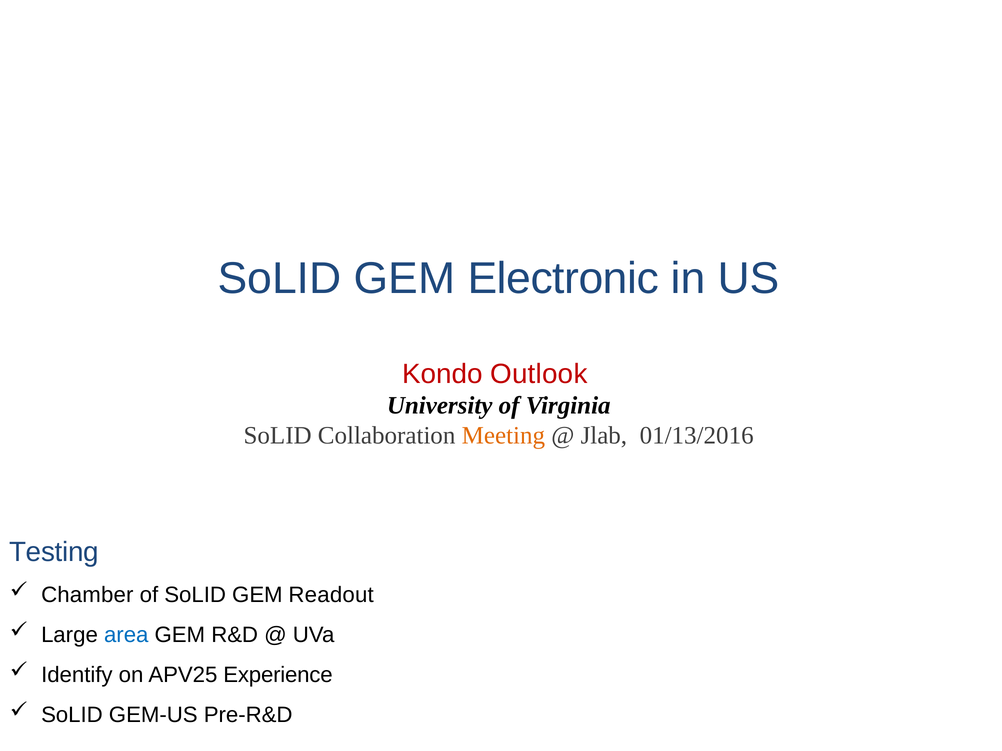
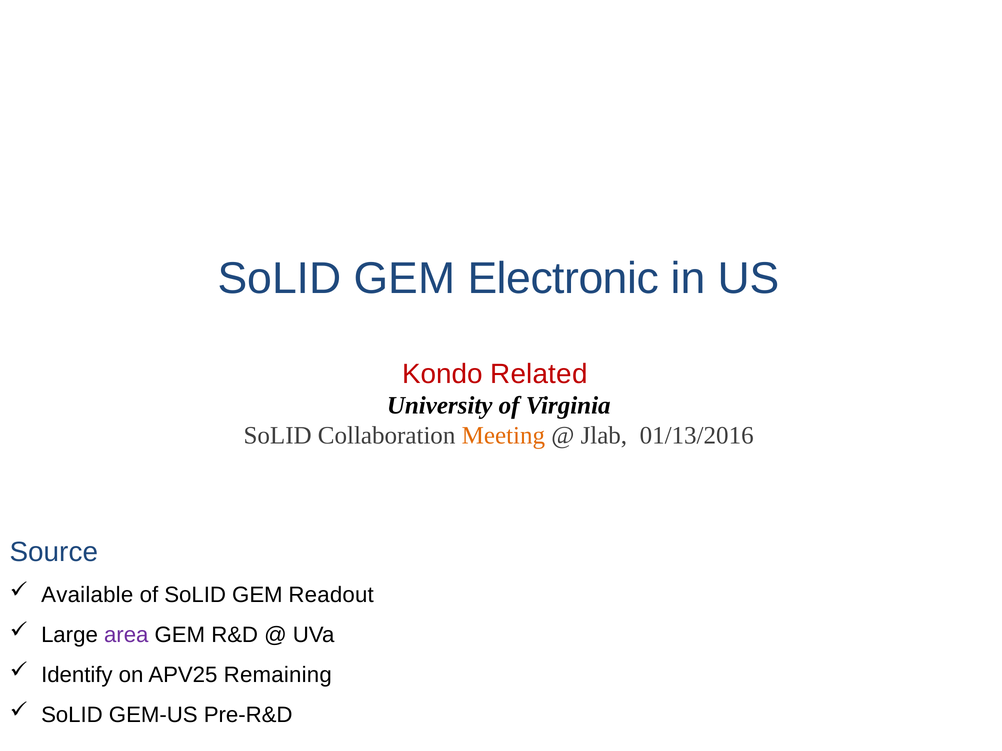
Outlook: Outlook -> Related
Testing: Testing -> Source
Chamber: Chamber -> Available
area colour: blue -> purple
Experience: Experience -> Remaining
